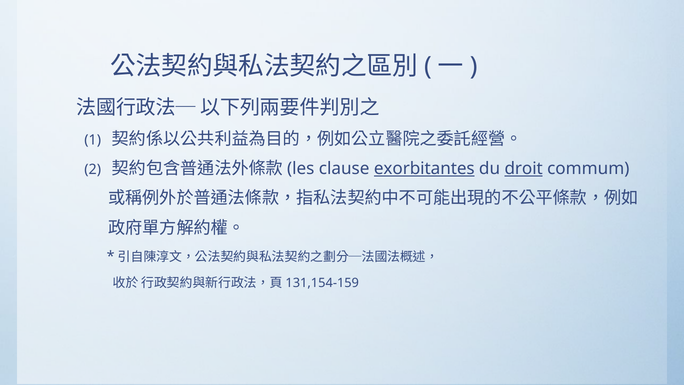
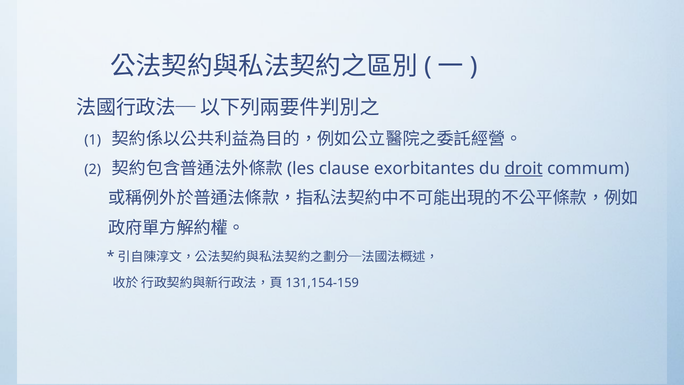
exorbitantes underline: present -> none
